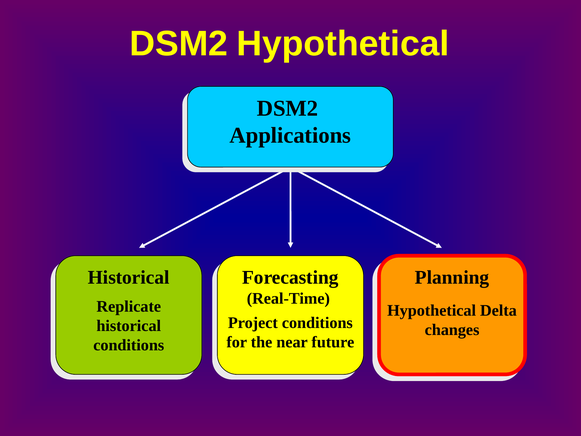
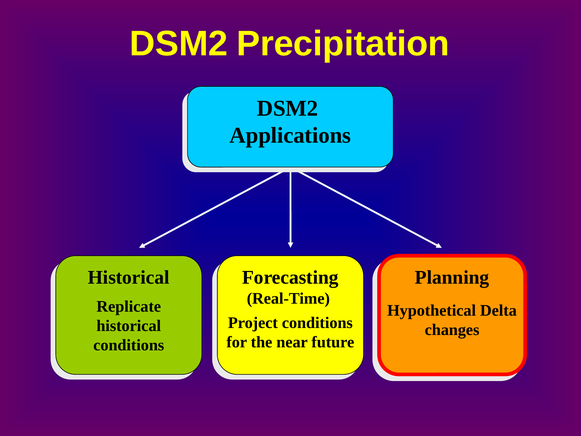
DSM2 Hypothetical: Hypothetical -> Precipitation
